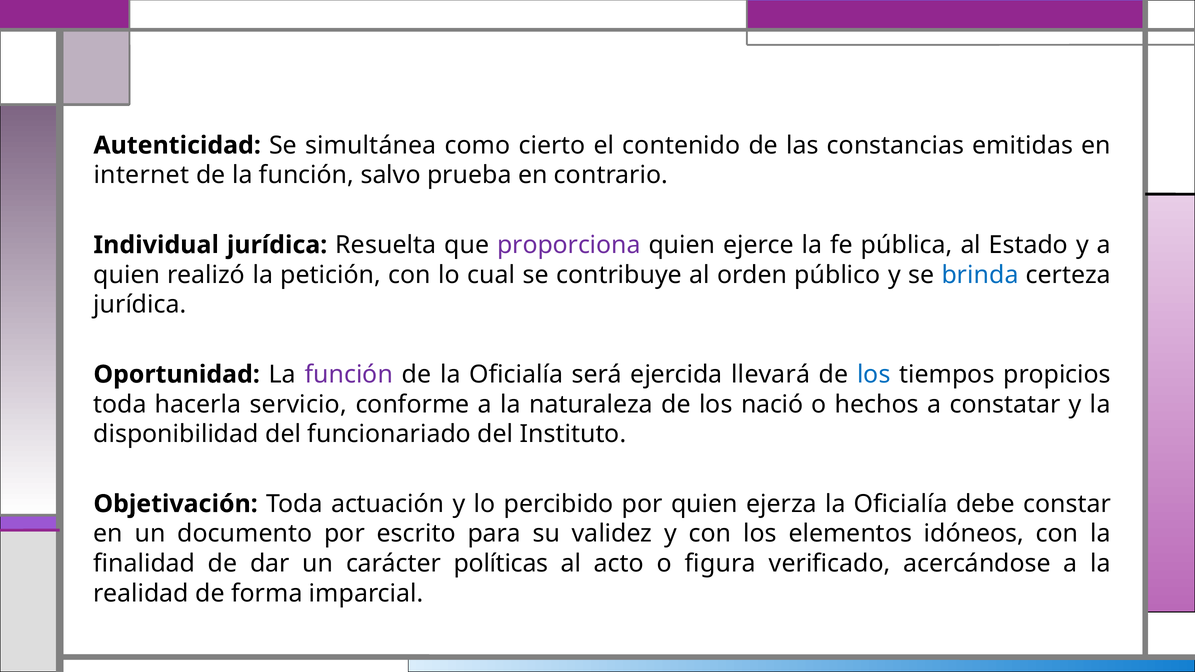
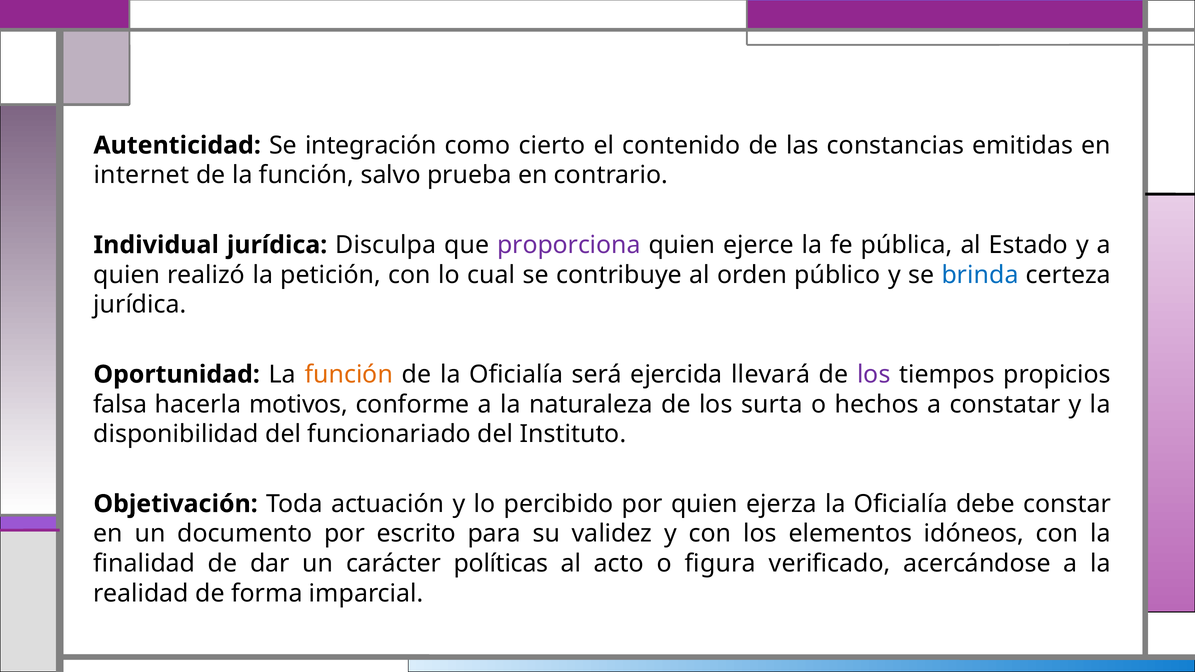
simultánea: simultánea -> integración
Resuelta: Resuelta -> Disculpa
función at (349, 375) colour: purple -> orange
los at (874, 375) colour: blue -> purple
toda at (120, 405): toda -> falsa
servicio: servicio -> motivos
nació: nació -> surta
